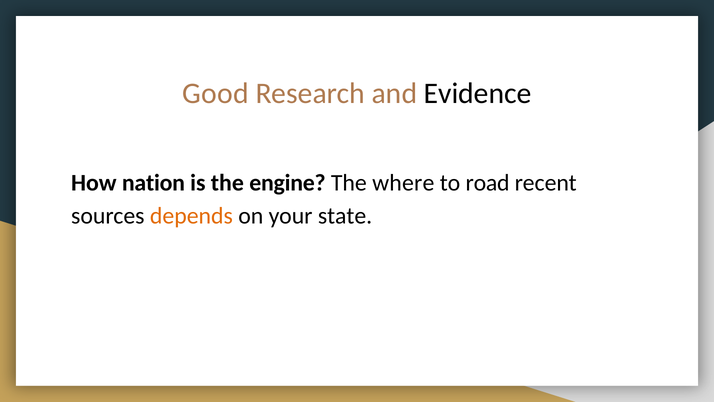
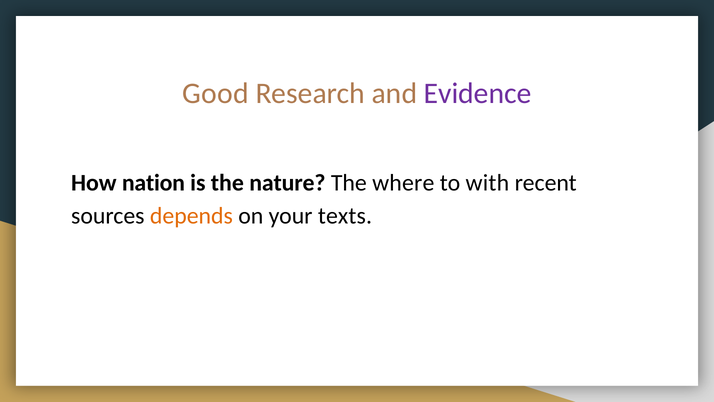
Evidence colour: black -> purple
engine: engine -> nature
road: road -> with
state: state -> texts
